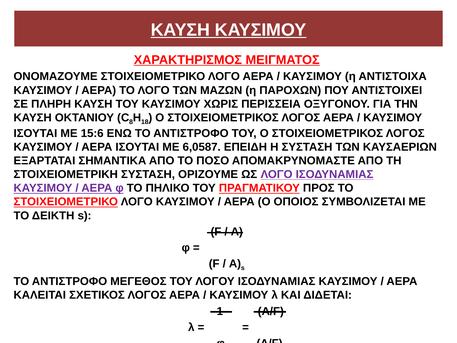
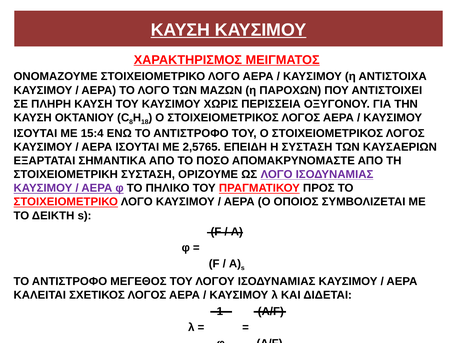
15:6: 15:6 -> 15:4
6,0587: 6,0587 -> 2,5765
